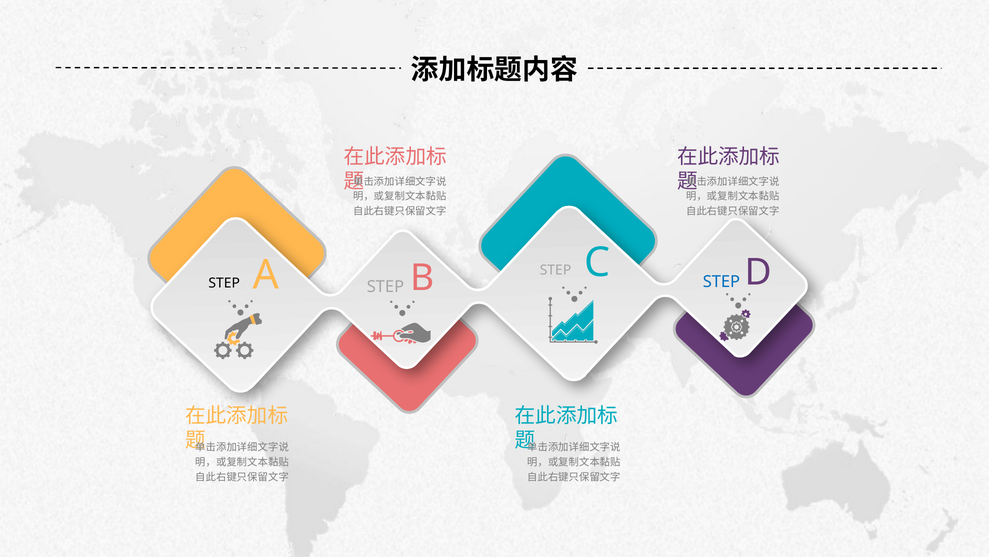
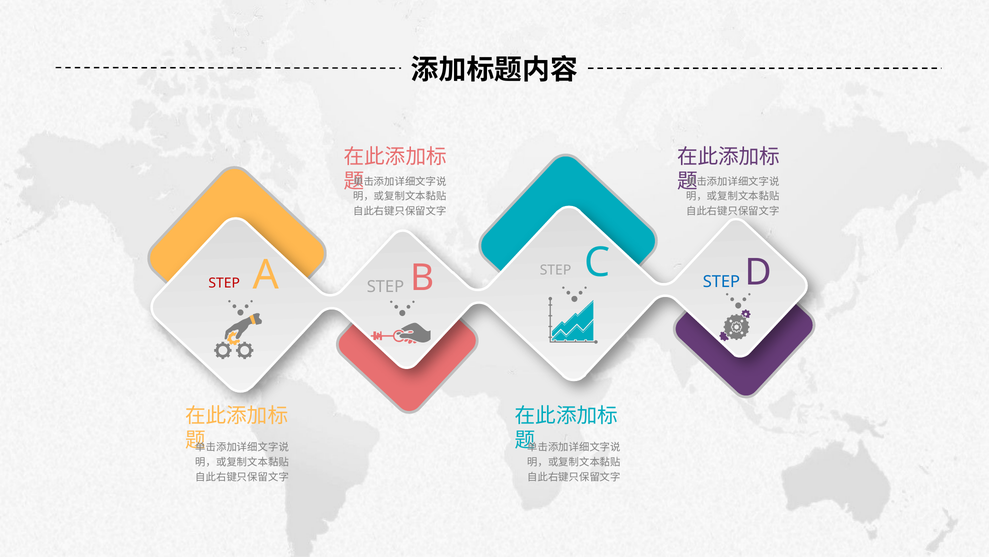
STEP at (224, 283) colour: black -> red
